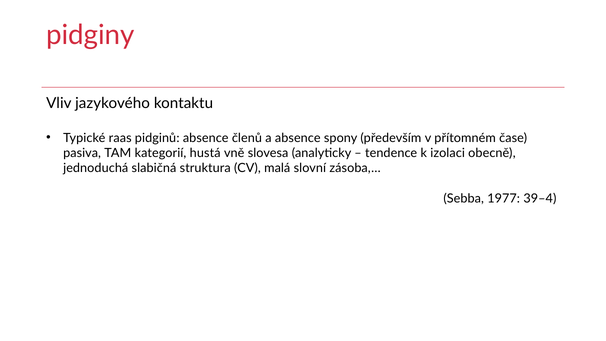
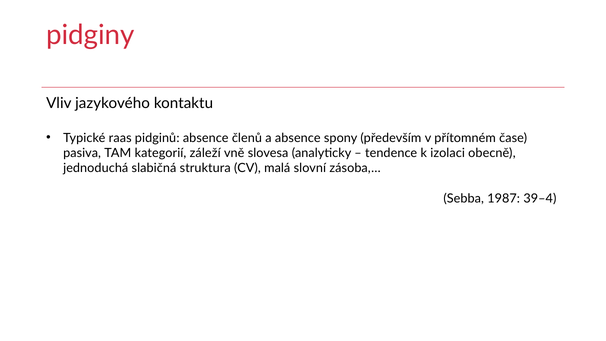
hustá: hustá -> záleží
1977: 1977 -> 1987
